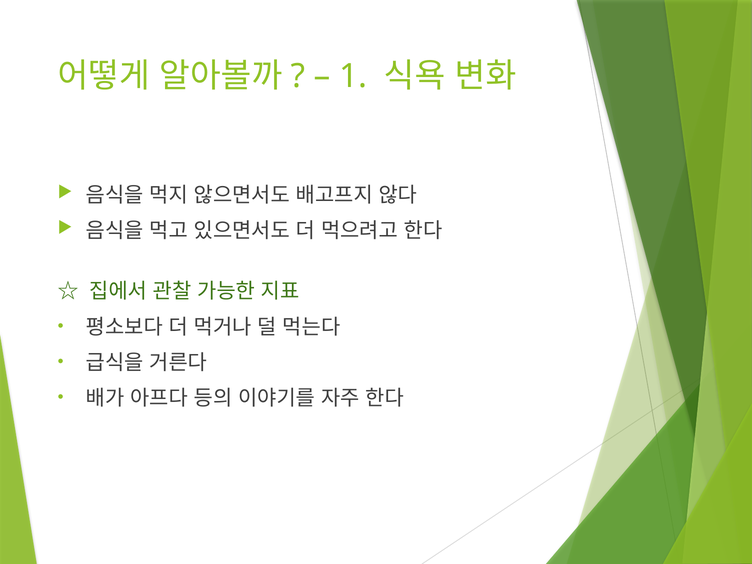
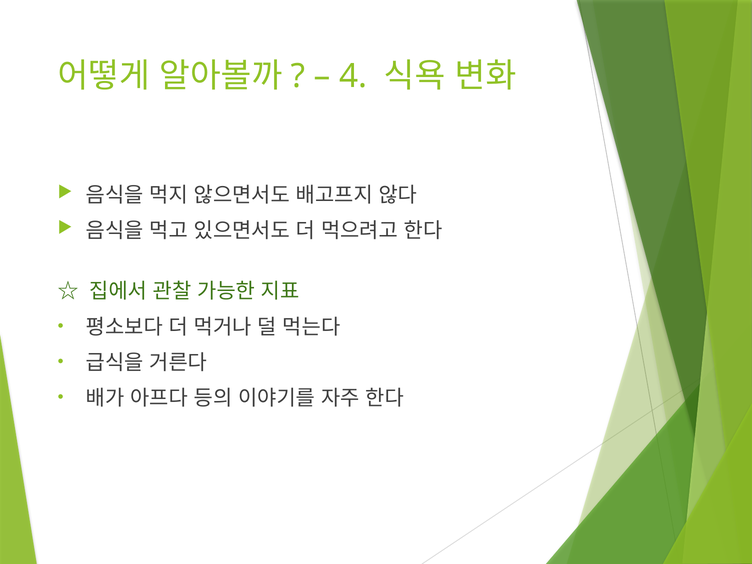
1: 1 -> 4
